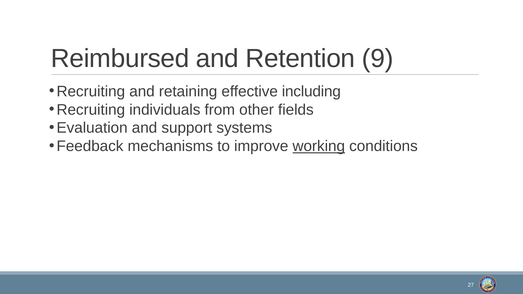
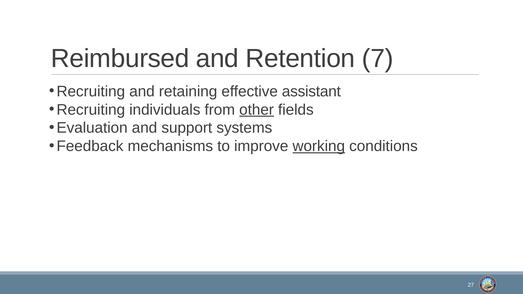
9: 9 -> 7
including: including -> assistant
other underline: none -> present
